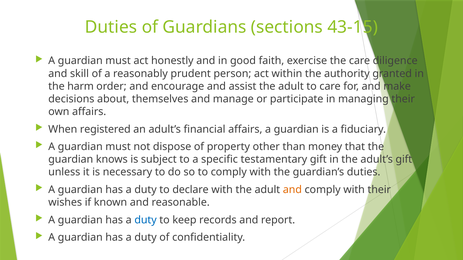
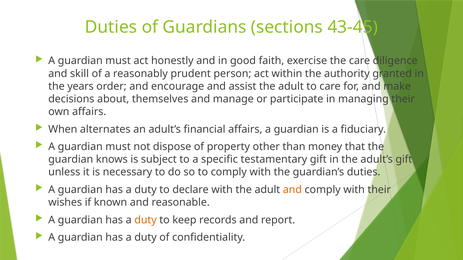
43-15: 43-15 -> 43-45
harm: harm -> years
registered: registered -> alternates
duty at (146, 220) colour: blue -> orange
